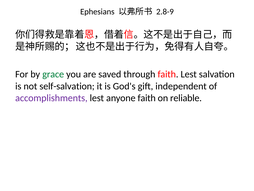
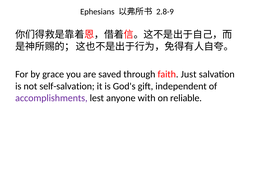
grace colour: green -> black
faith Lest: Lest -> Just
anyone faith: faith -> with
